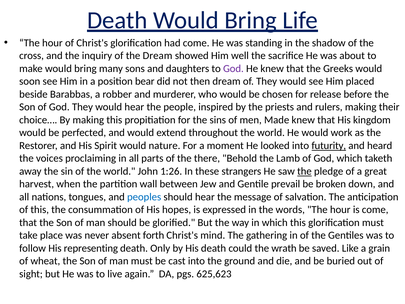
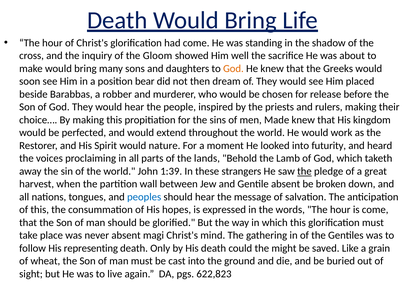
the Dream: Dream -> Gloom
God at (233, 69) colour: purple -> orange
futurity underline: present -> none
there: there -> lands
1:26: 1:26 -> 1:39
Gentile prevail: prevail -> absent
forth: forth -> magi
wrath: wrath -> might
625,623: 625,623 -> 622,823
